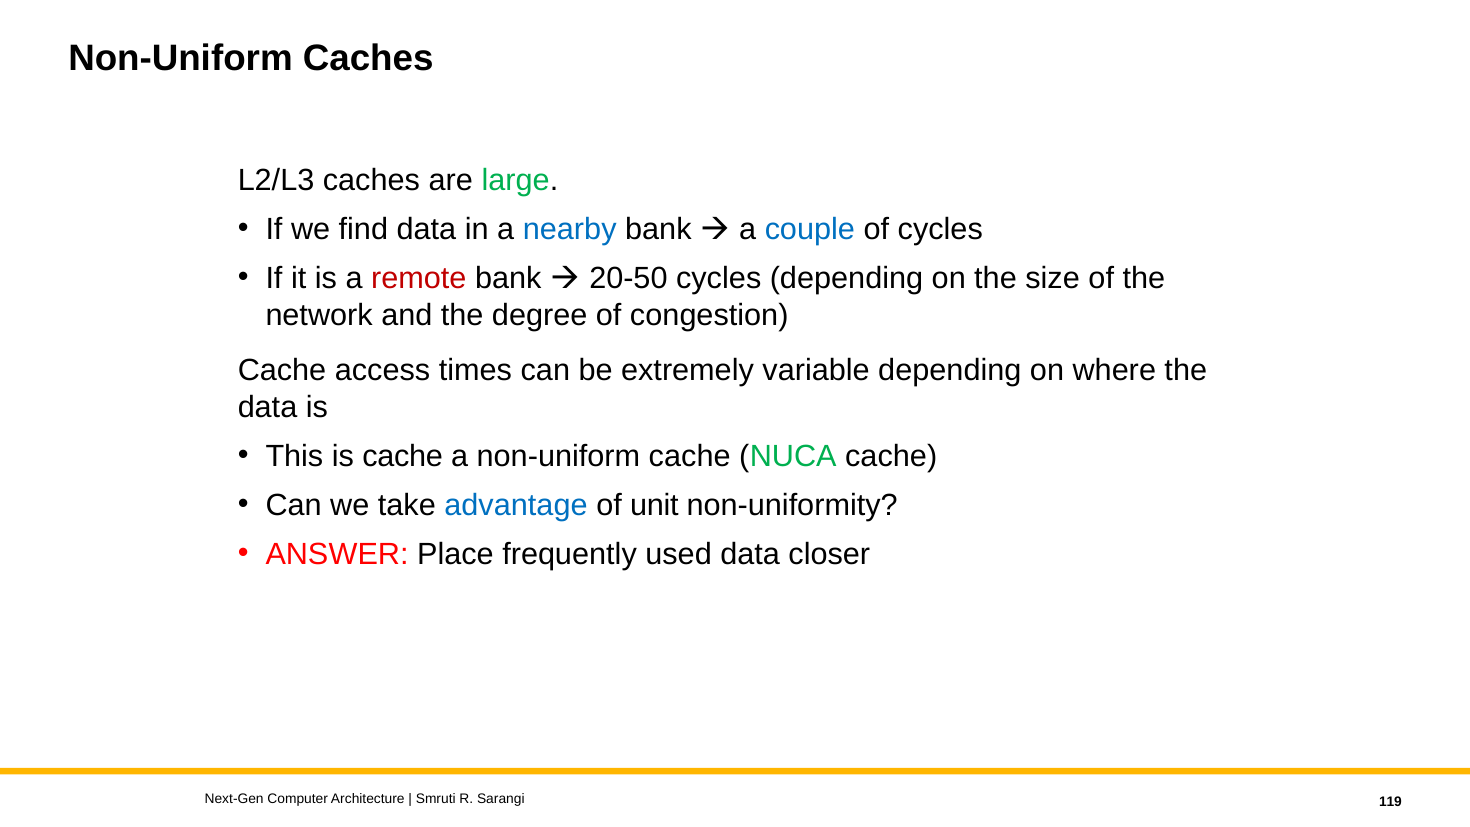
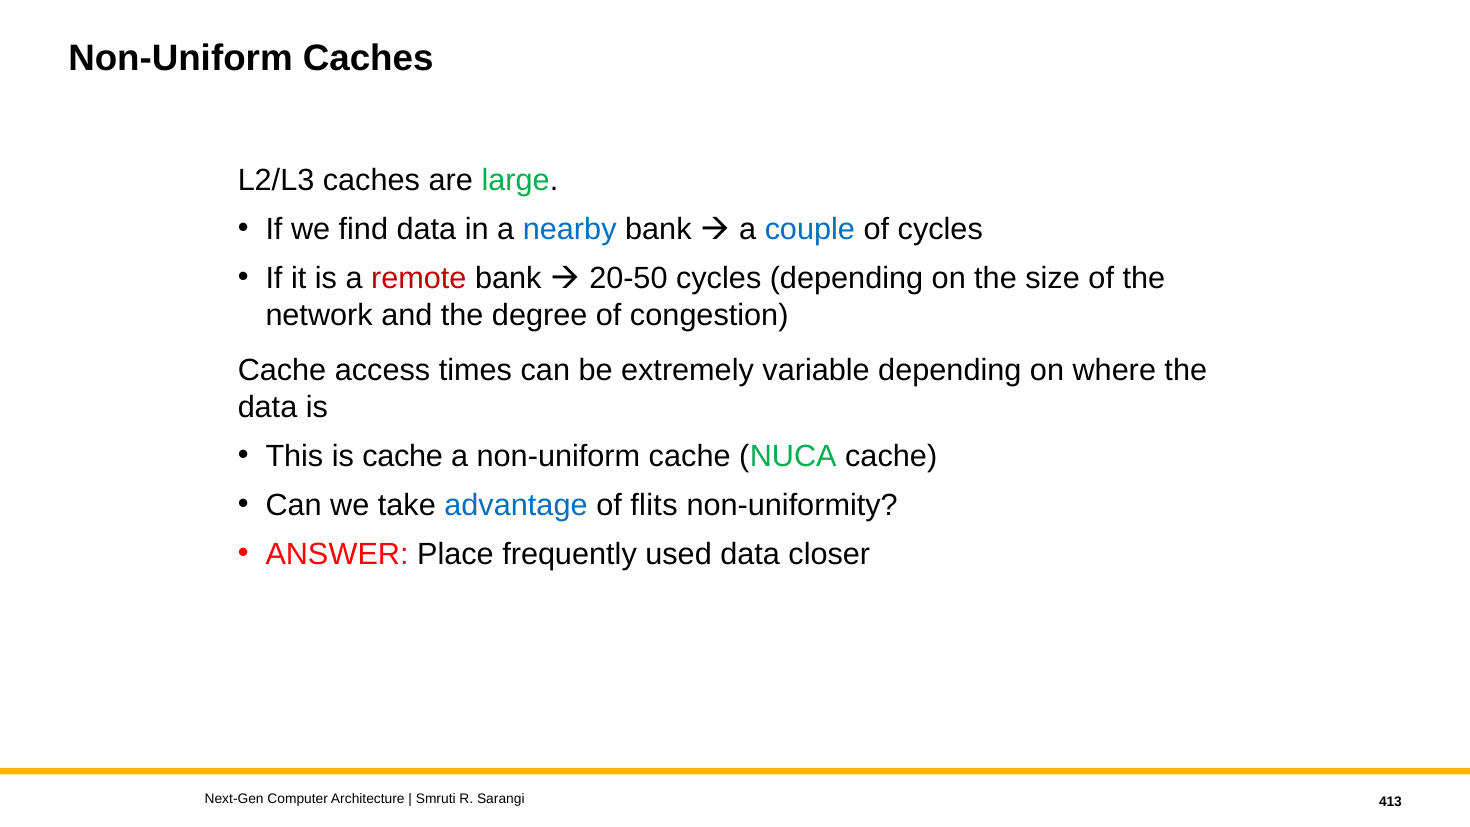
unit: unit -> flits
119: 119 -> 413
